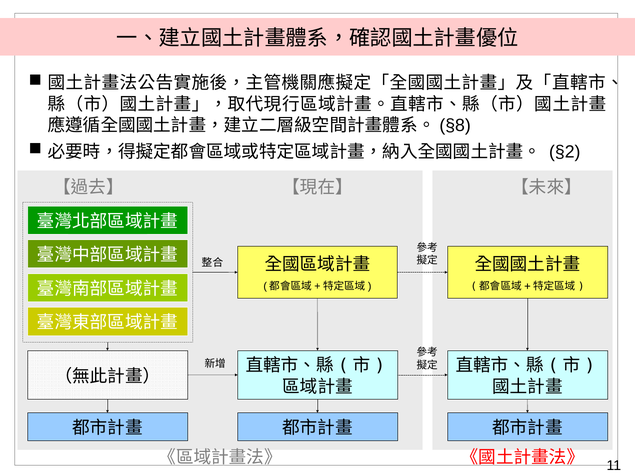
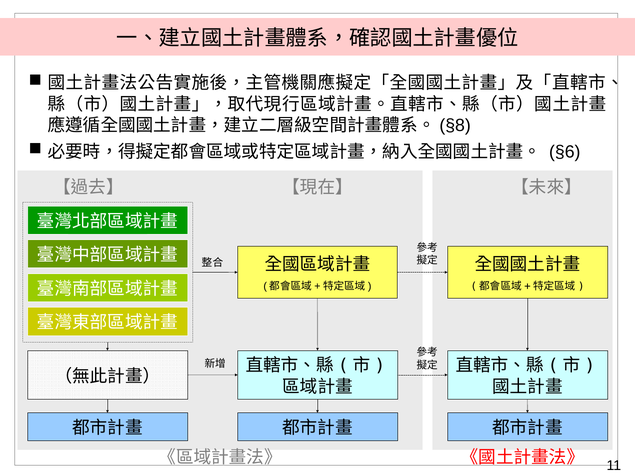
§2: §2 -> §6
